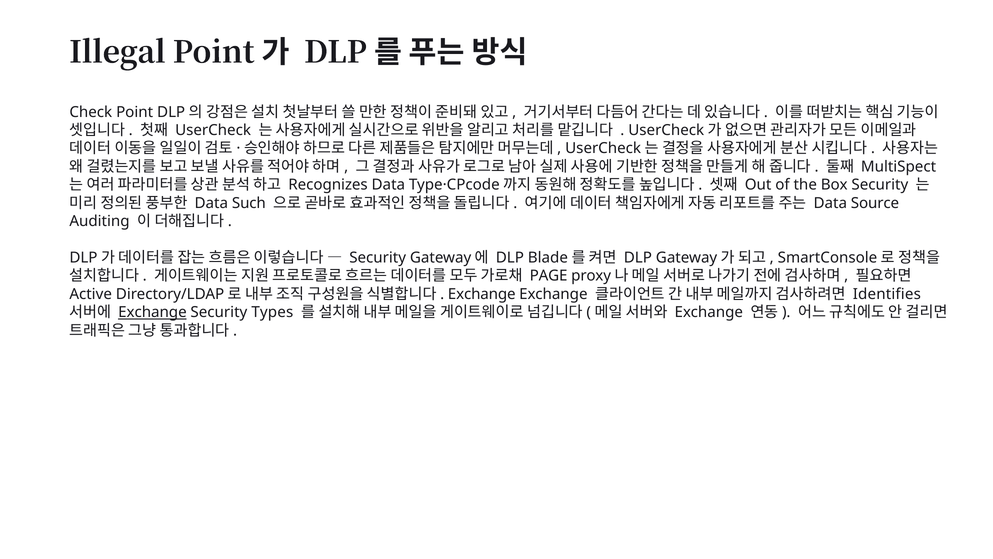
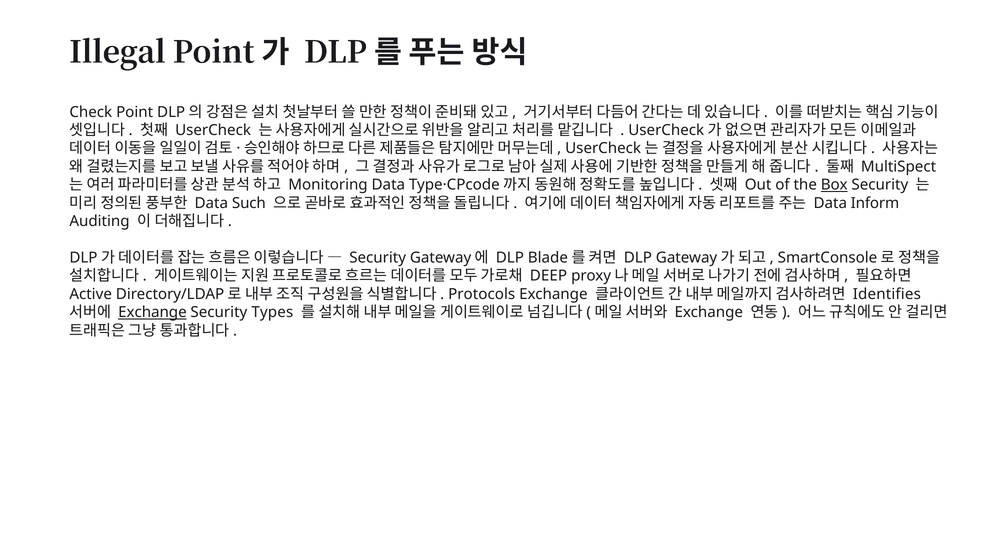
Recognizes: Recognizes -> Monitoring
Box underline: none -> present
Source: Source -> Inform
PAGE: PAGE -> DEEP
Exchange at (482, 294): Exchange -> Protocols
